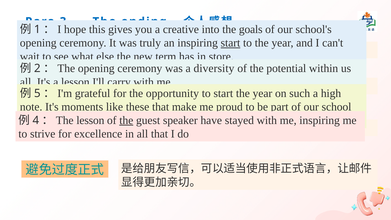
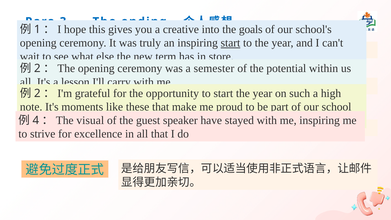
diversity: diversity -> semester
5 at (37, 93): 5 -> 2
lesson at (90, 120): lesson -> visual
the at (126, 120) underline: present -> none
